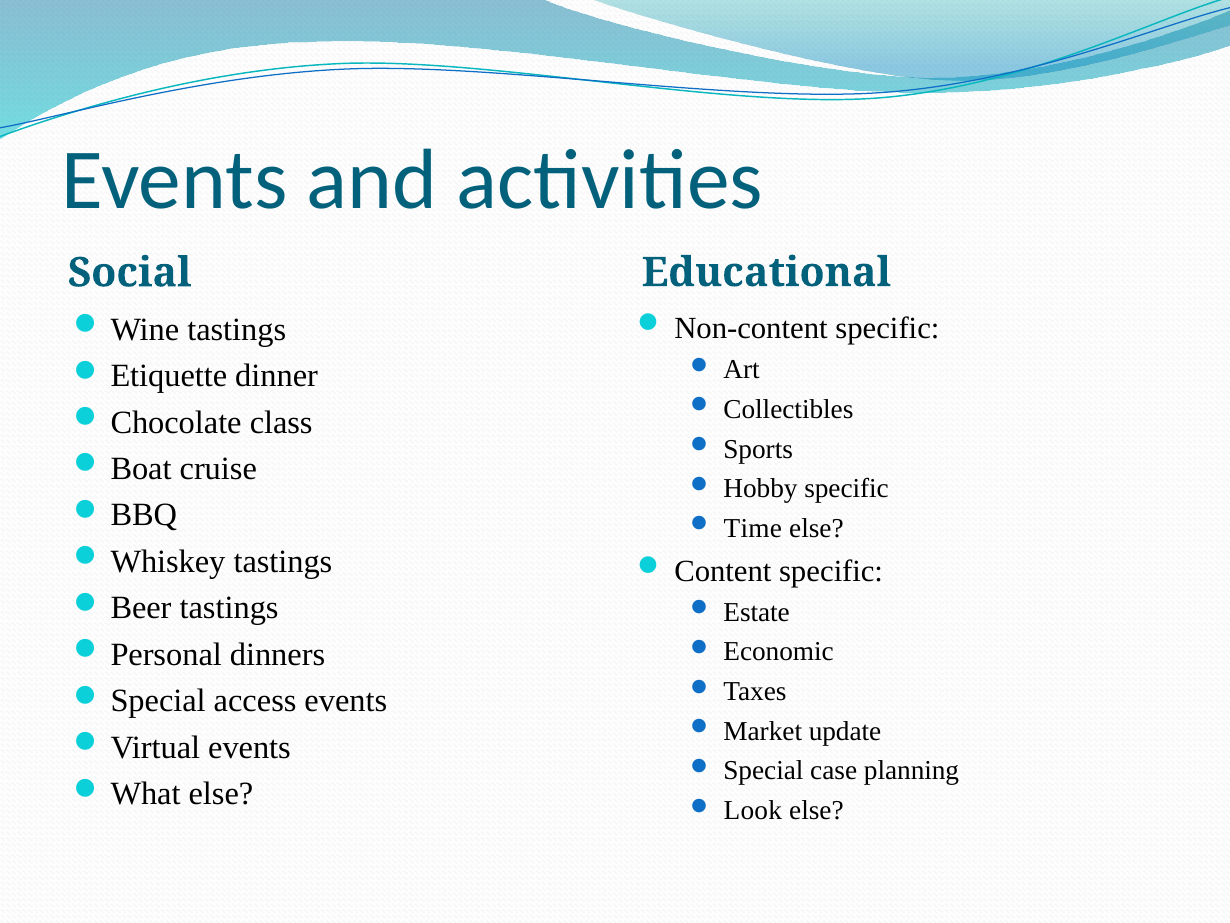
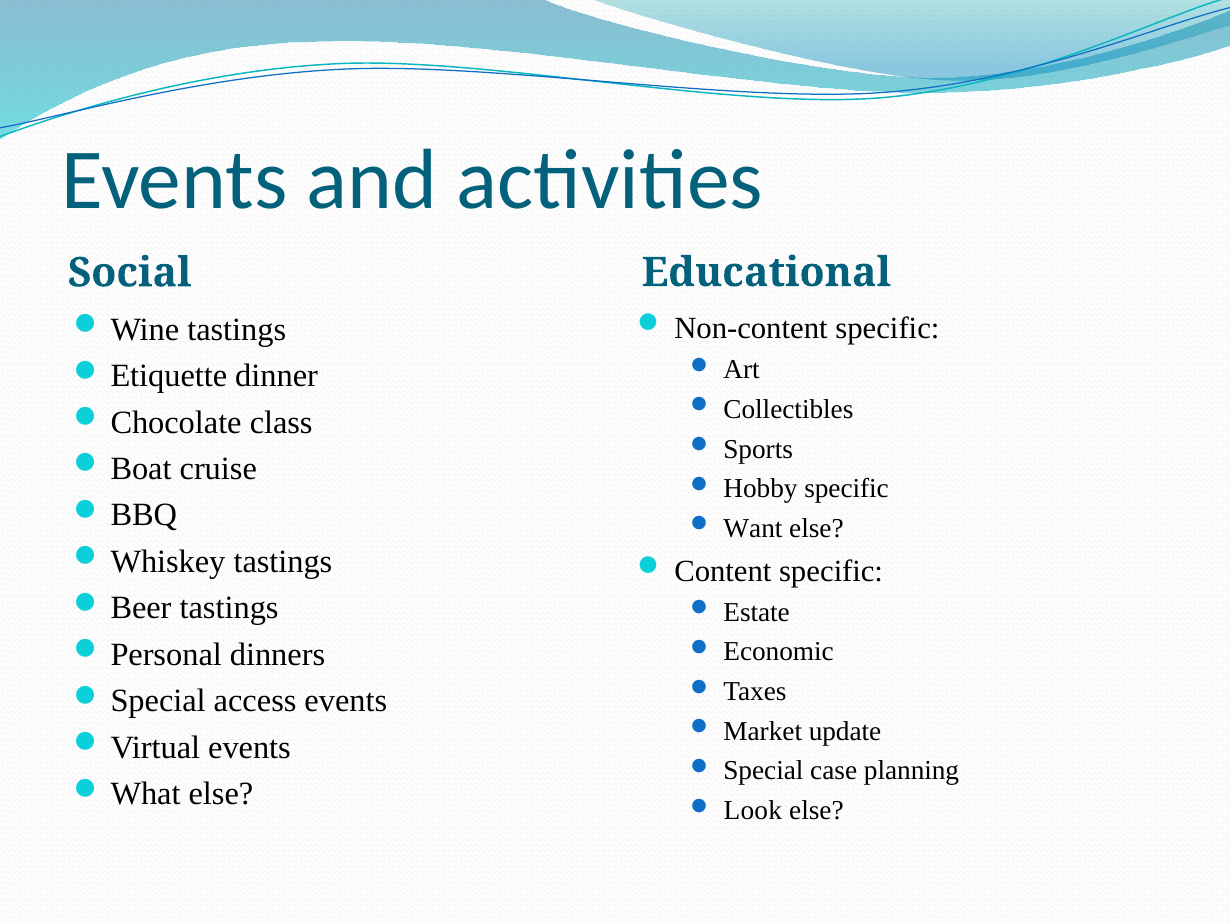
Time: Time -> Want
